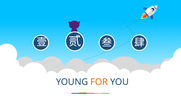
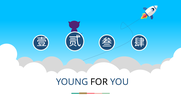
FOR colour: orange -> black
